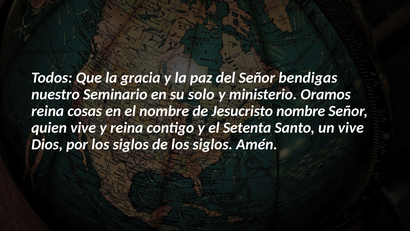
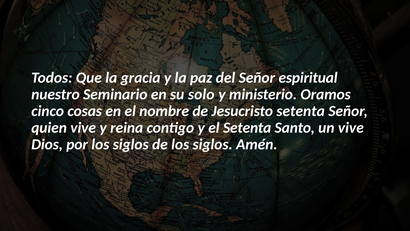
bendigas: bendigas -> espiritual
reina at (48, 111): reina -> cinco
Jesucristo nombre: nombre -> setenta
